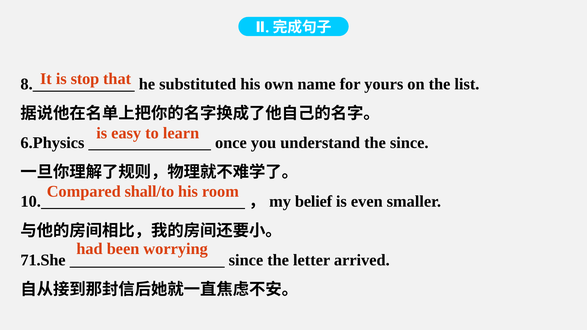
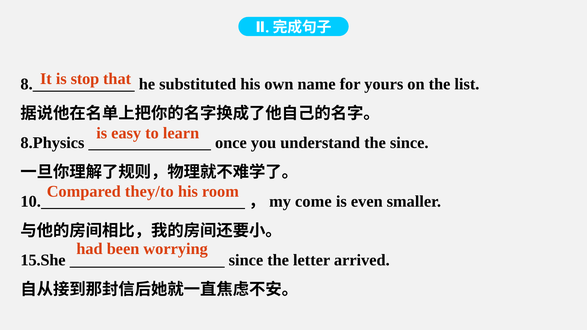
6.Physics: 6.Physics -> 8.Physics
shall/to: shall/to -> they/to
belief: belief -> come
71.She: 71.She -> 15.She
